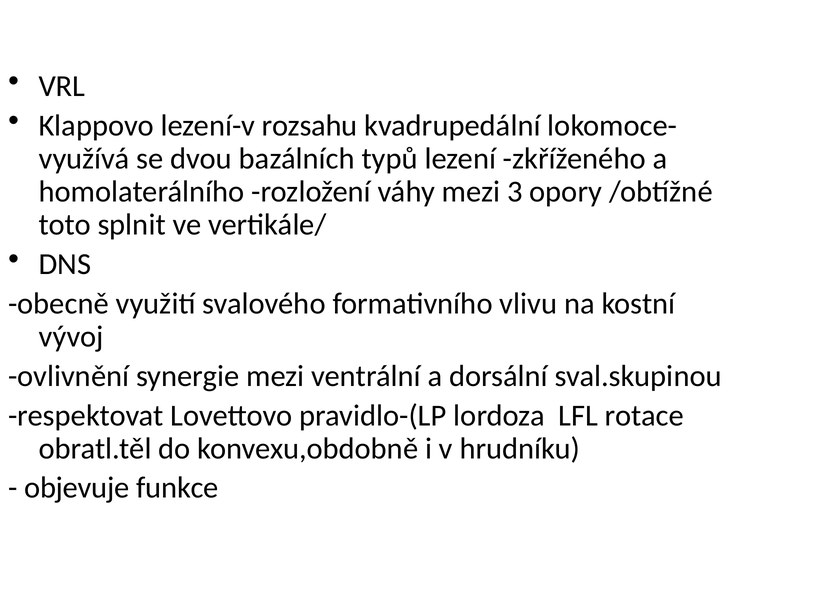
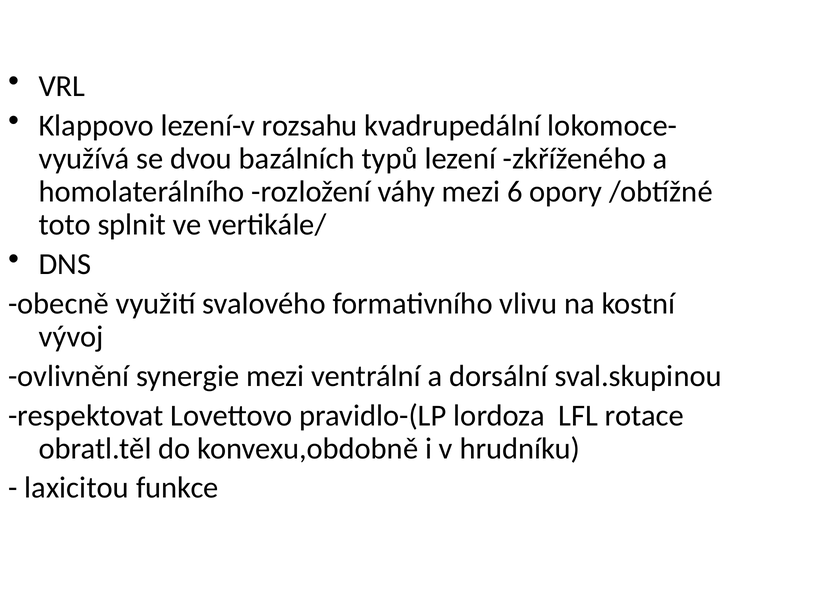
3: 3 -> 6
objevuje: objevuje -> laxicitou
